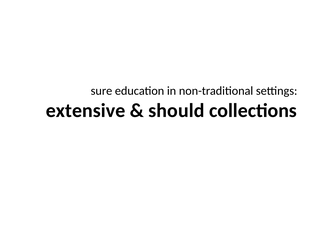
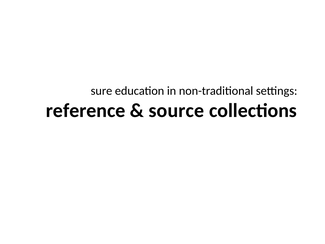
extensive: extensive -> reference
should: should -> source
